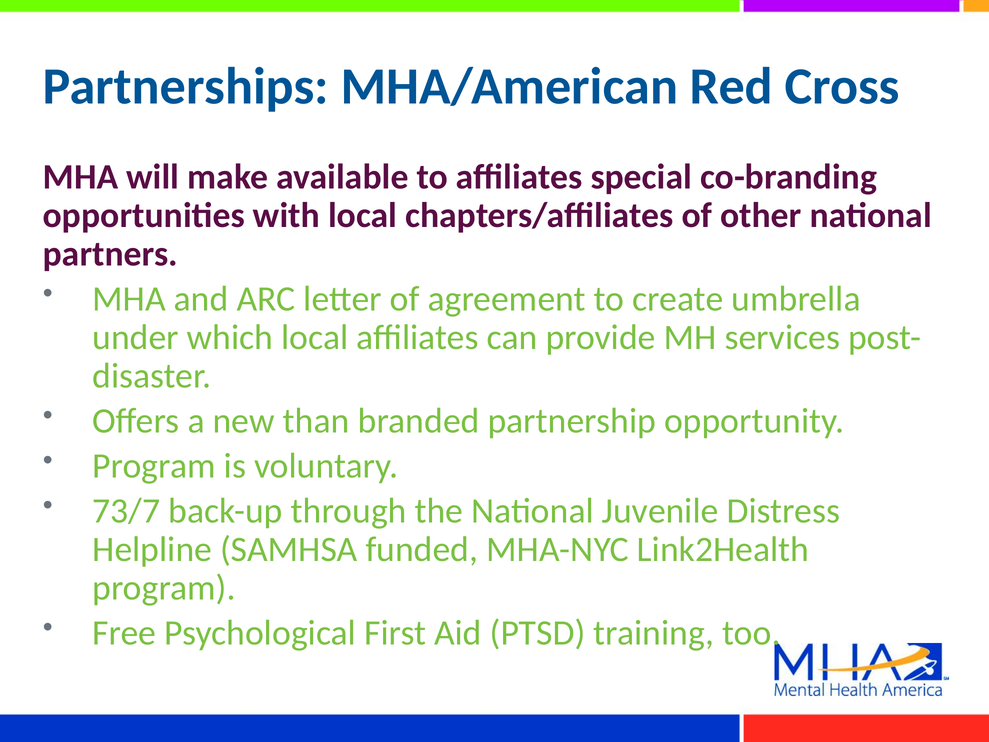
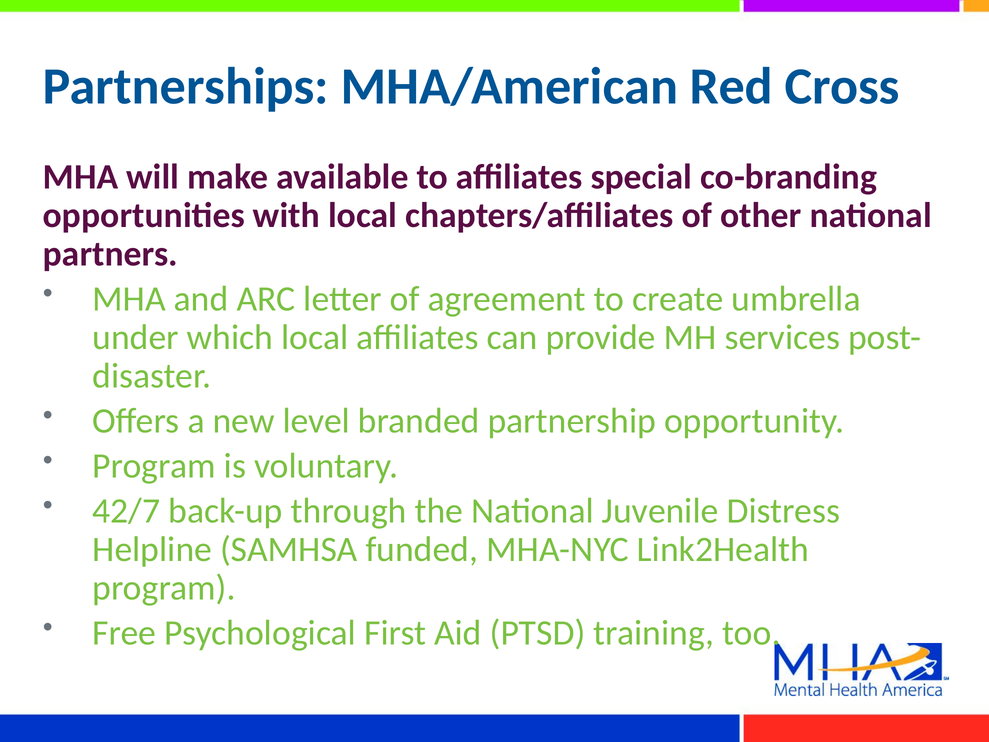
than: than -> level
73/7: 73/7 -> 42/7
